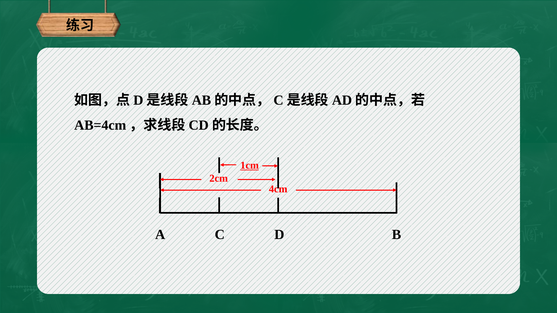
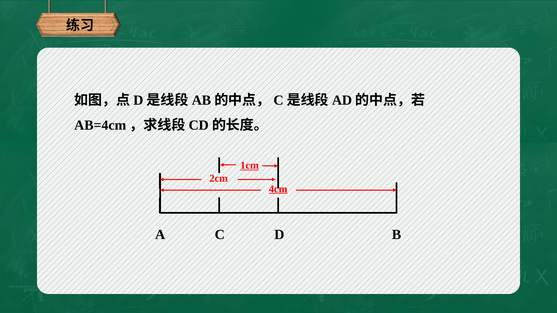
4cm underline: none -> present
